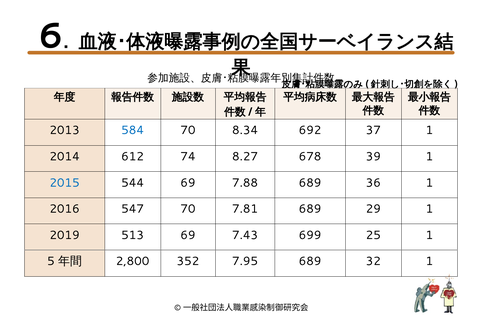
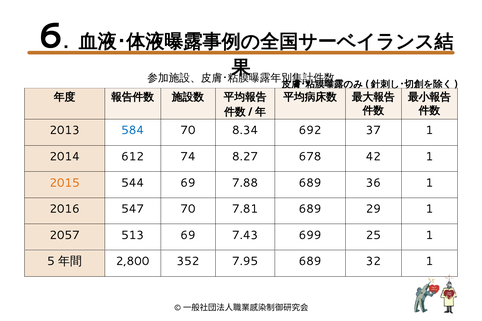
39: 39 -> 42
2015 colour: blue -> orange
2019: 2019 -> 2057
